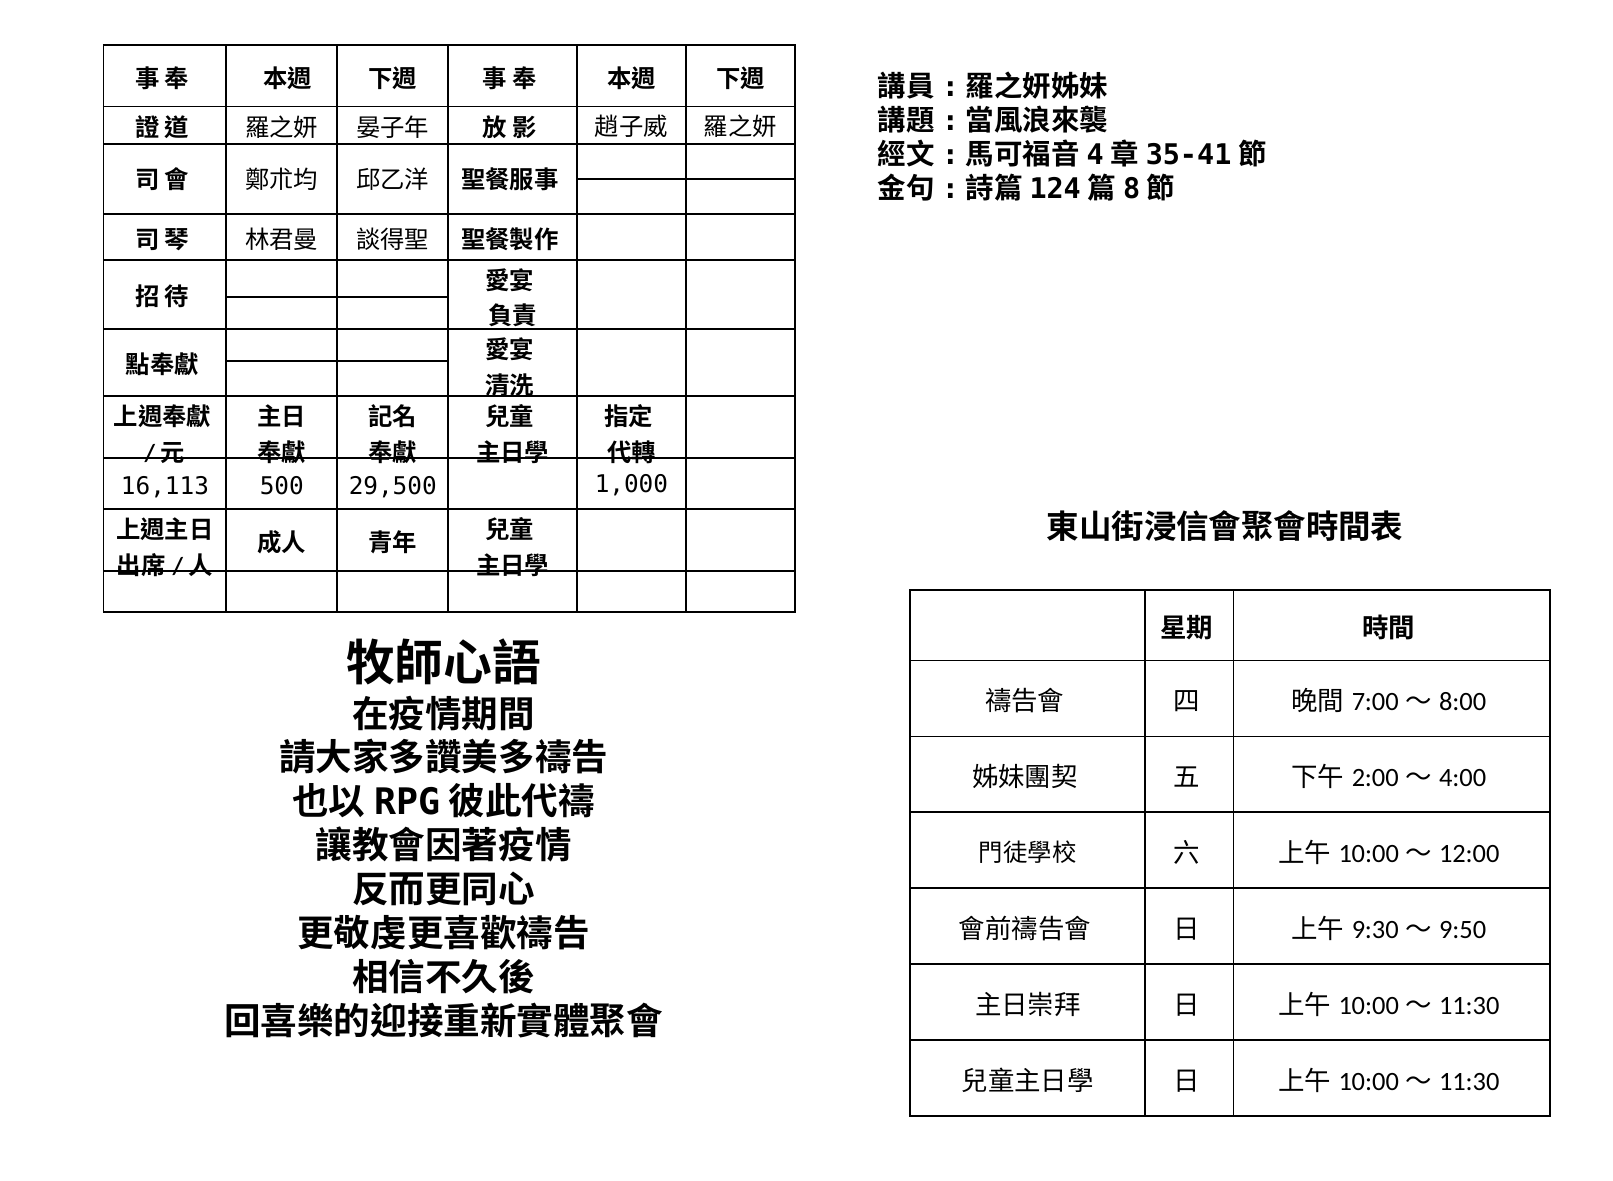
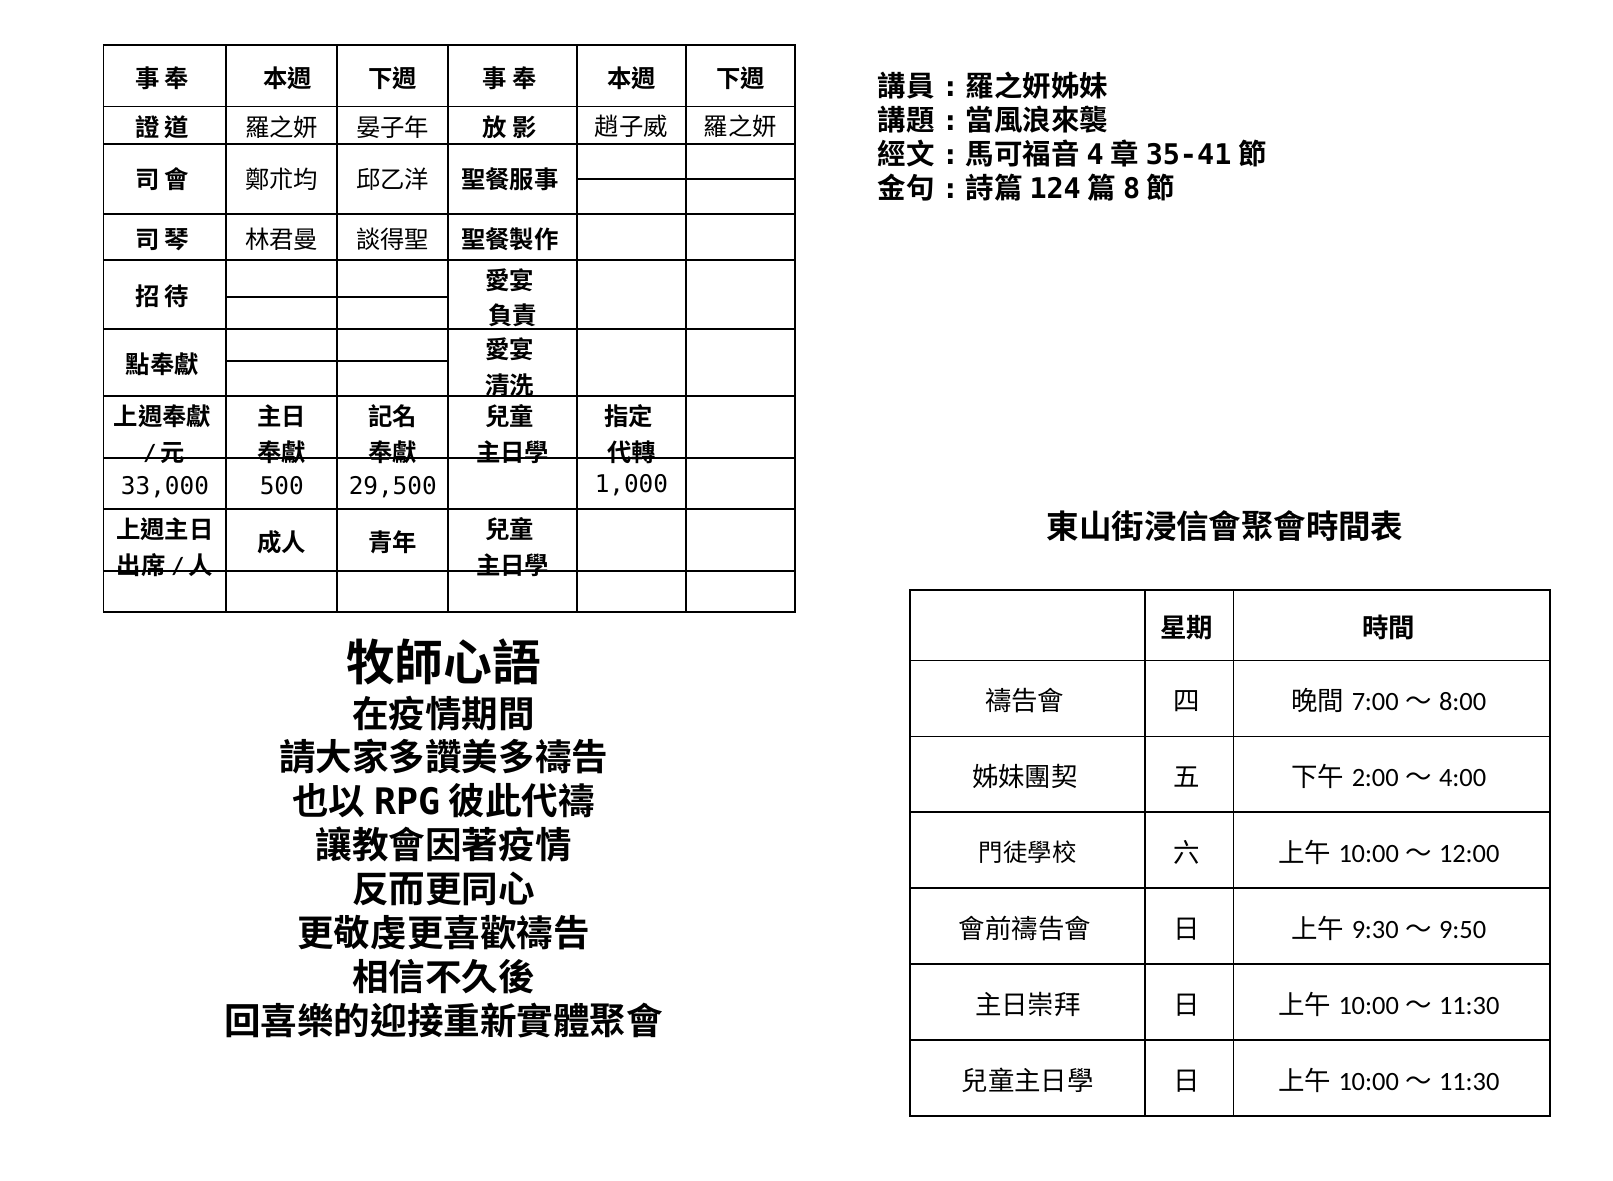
16,113: 16,113 -> 33,000
